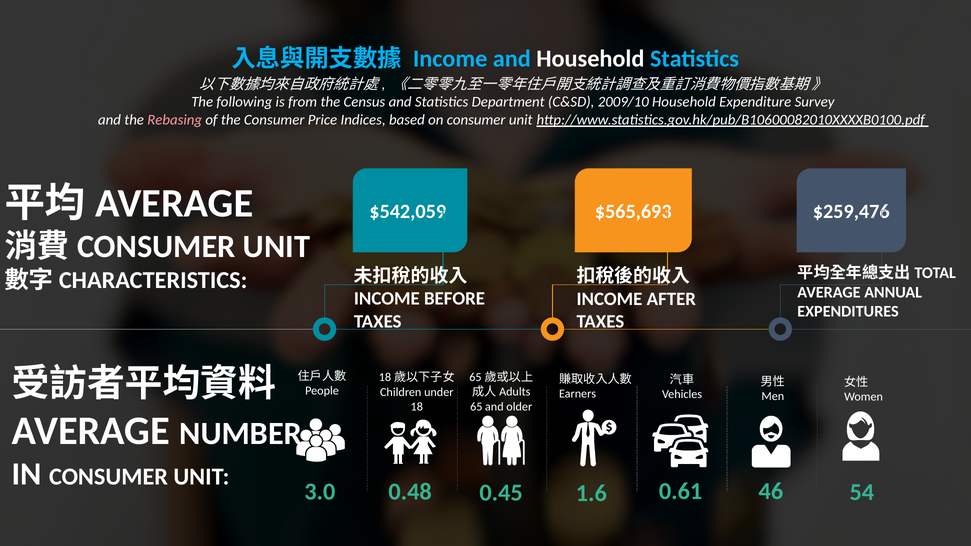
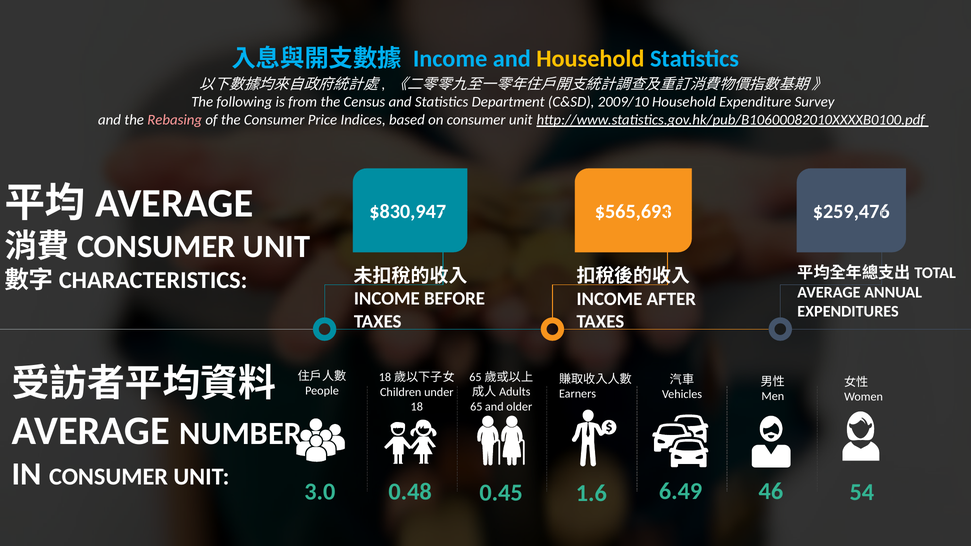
Household at (590, 59) colour: white -> yellow
$542,059: $542,059 -> $830,947
0.61: 0.61 -> 6.49
